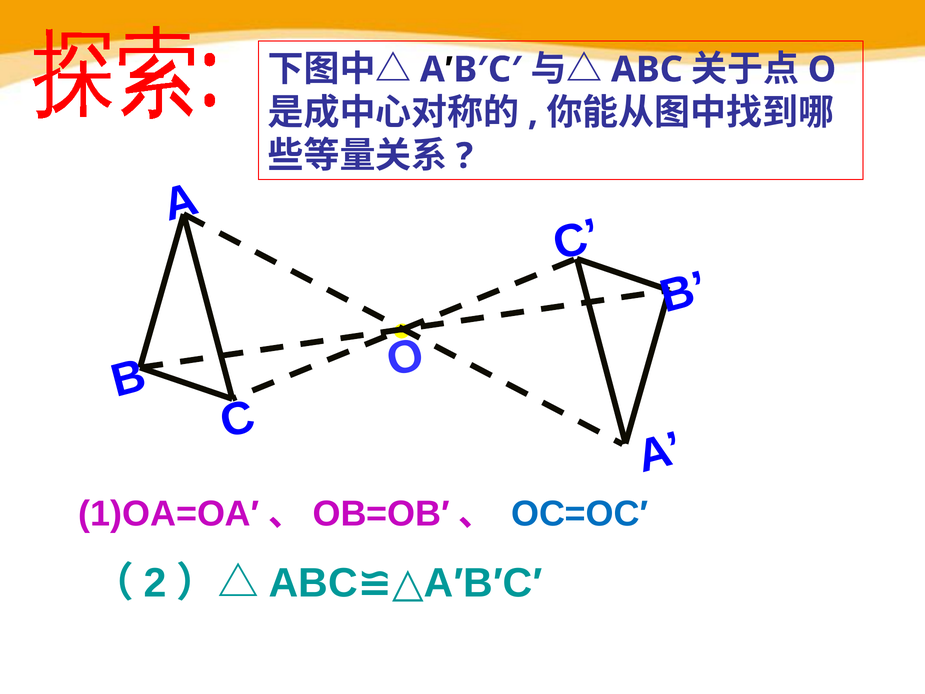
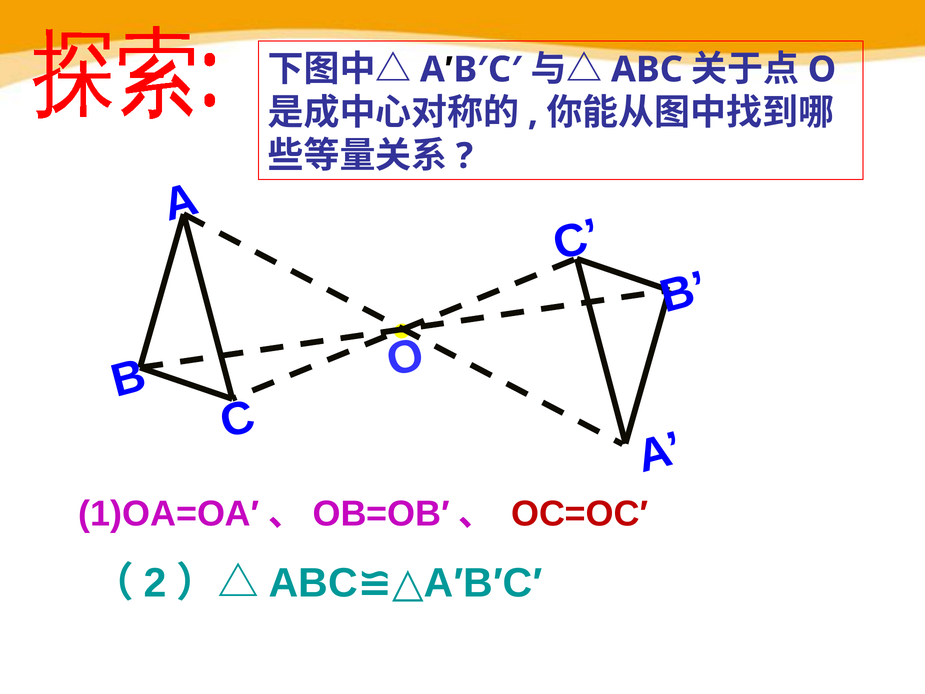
OC=OC′ colour: blue -> red
